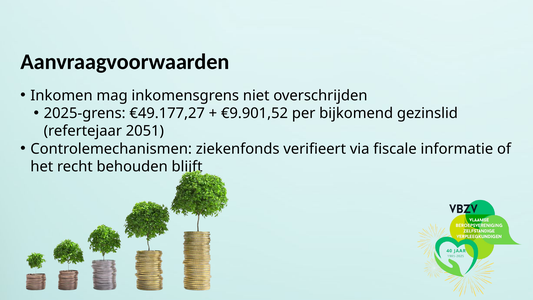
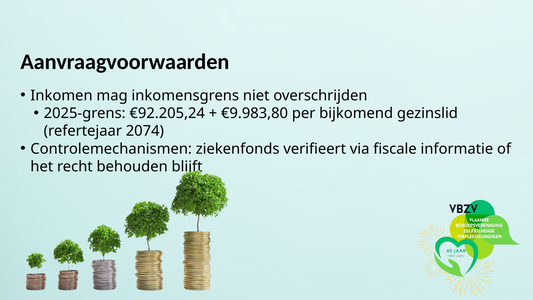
€49.177,27: €49.177,27 -> €92.205,24
€9.901,52: €9.901,52 -> €9.983,80
2051: 2051 -> 2074
